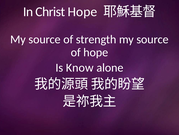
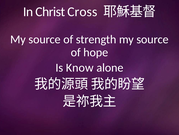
Christ Hope: Hope -> Cross
